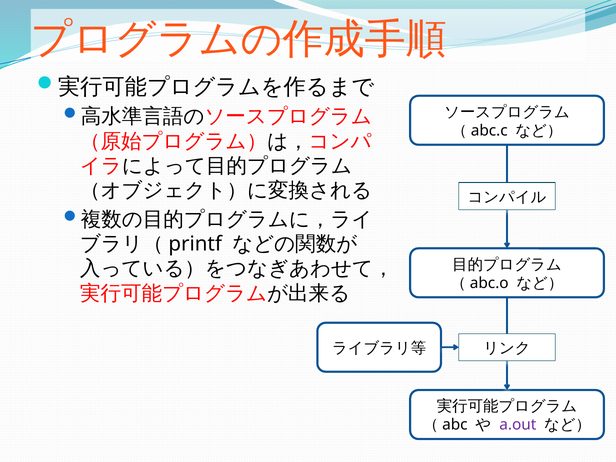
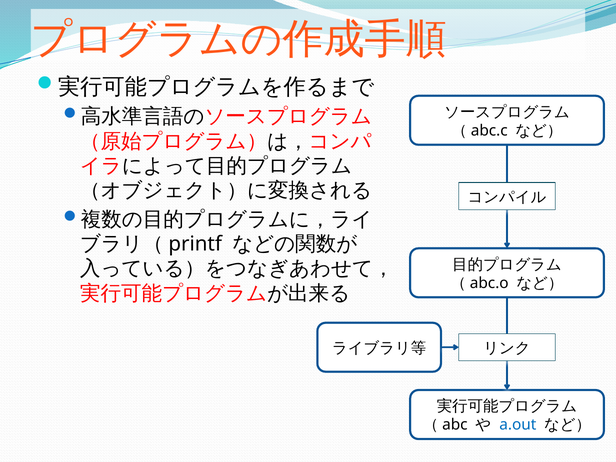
a.out colour: purple -> blue
